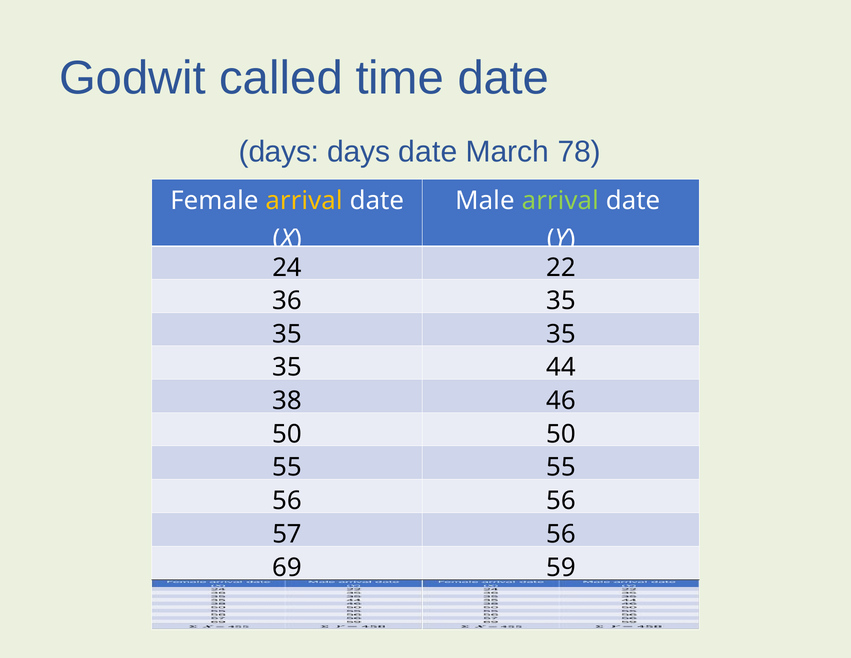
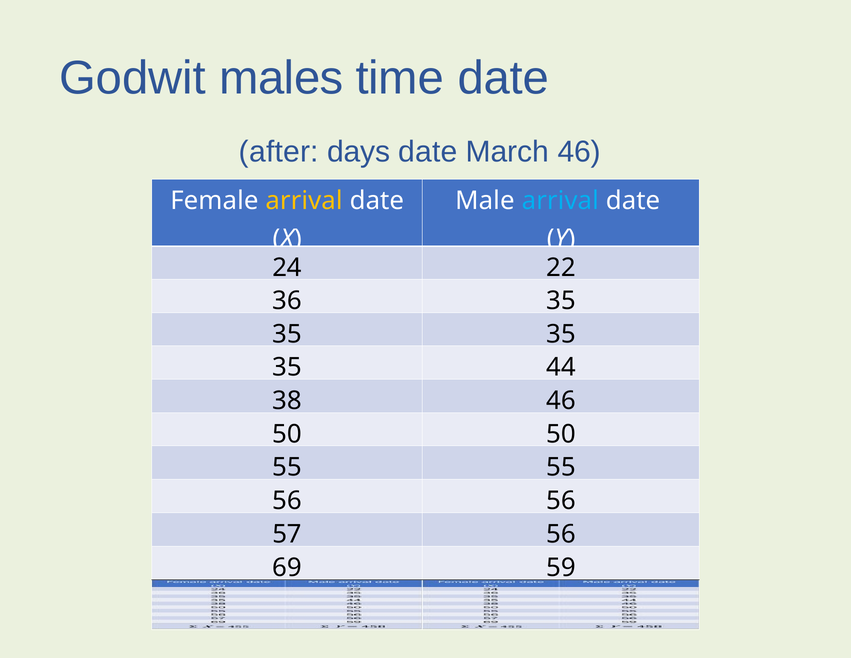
called: called -> males
days at (279, 152): days -> after
March 78: 78 -> 46
arrival at (560, 201) colour: light green -> light blue
